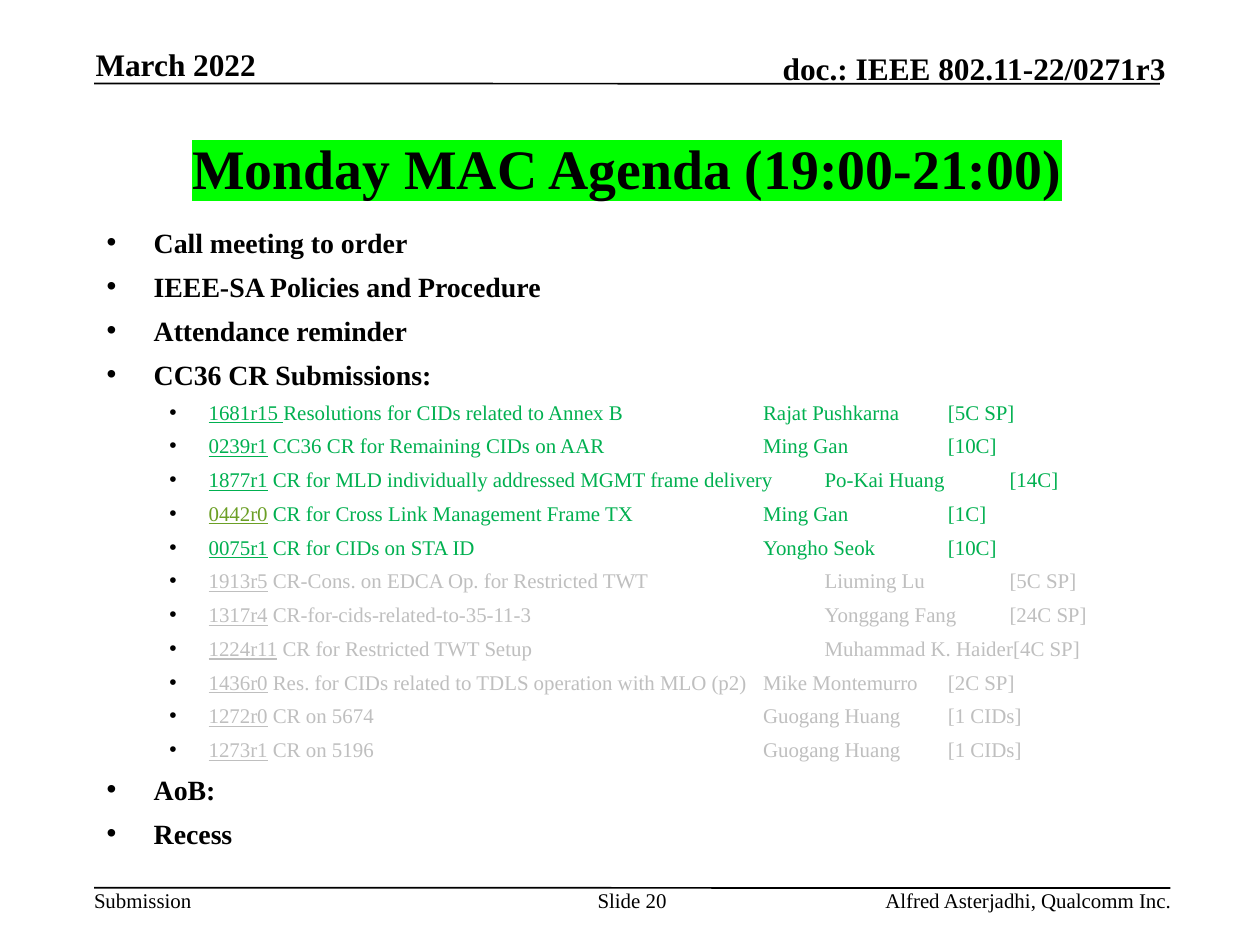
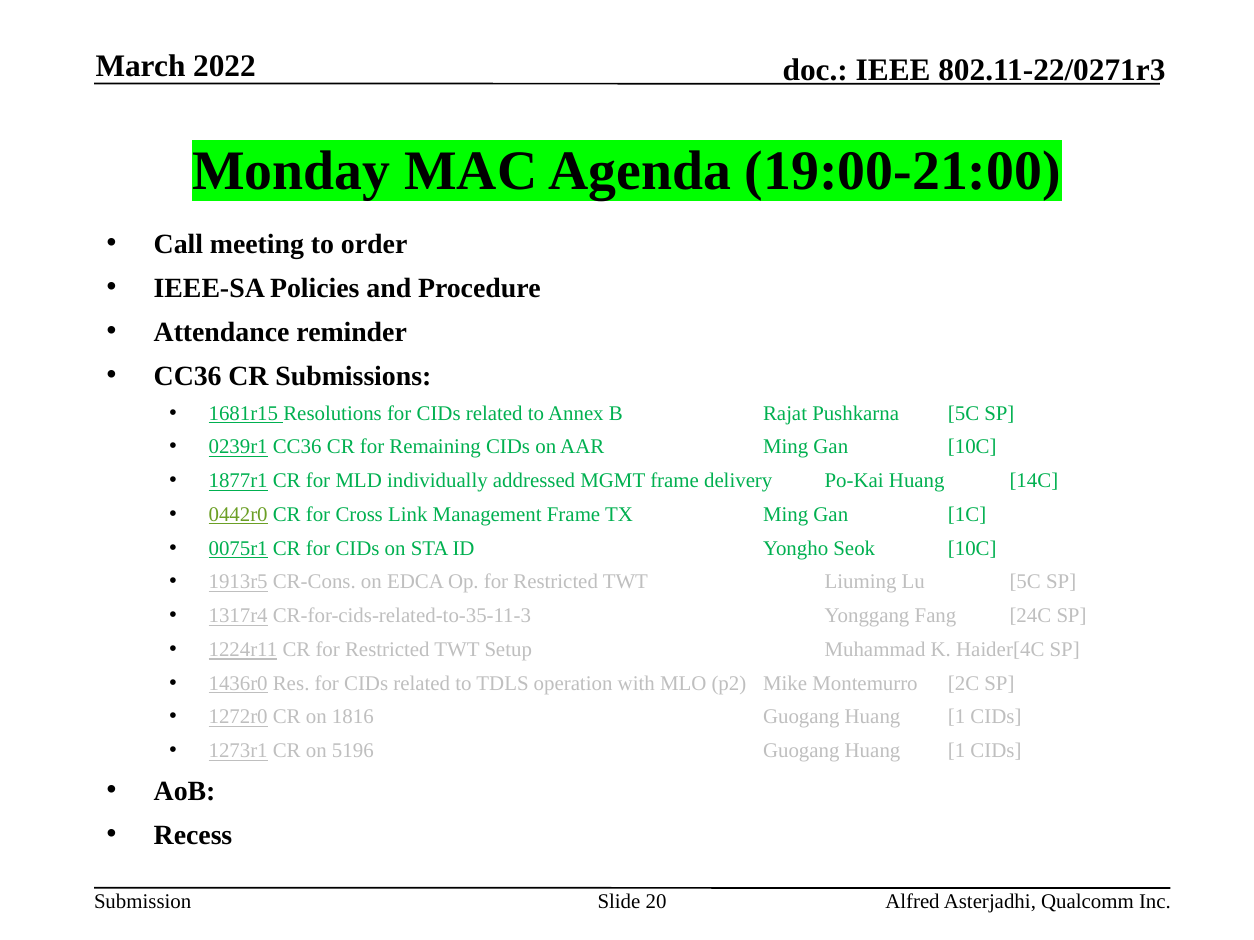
5674: 5674 -> 1816
